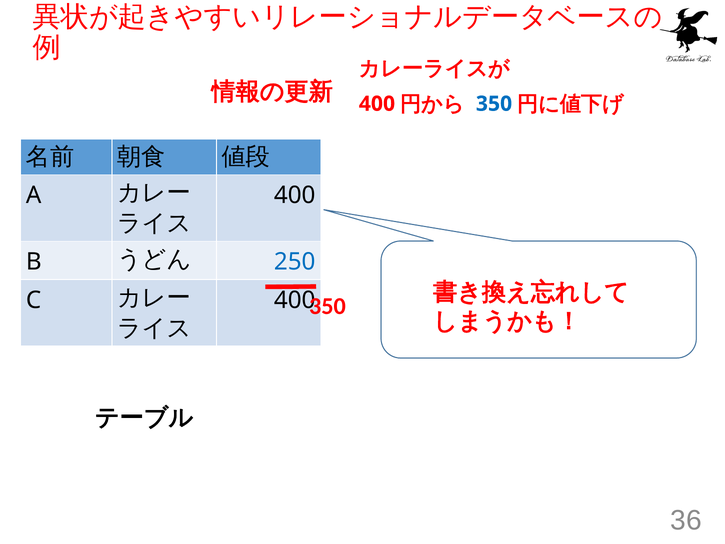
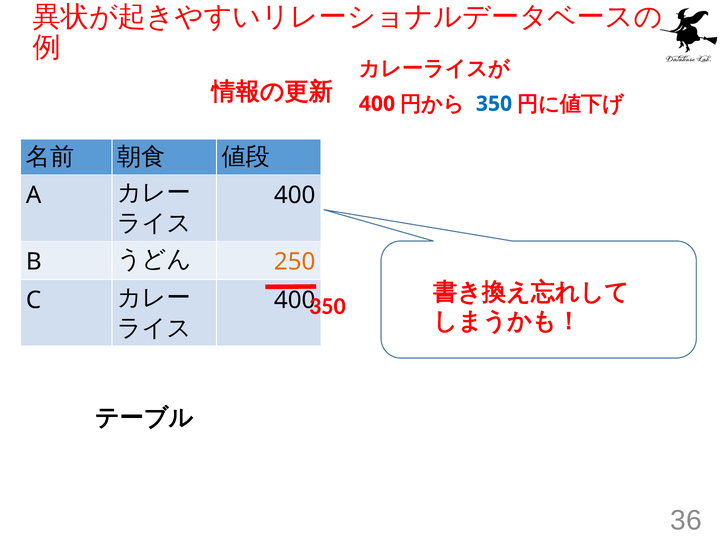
250 colour: blue -> orange
